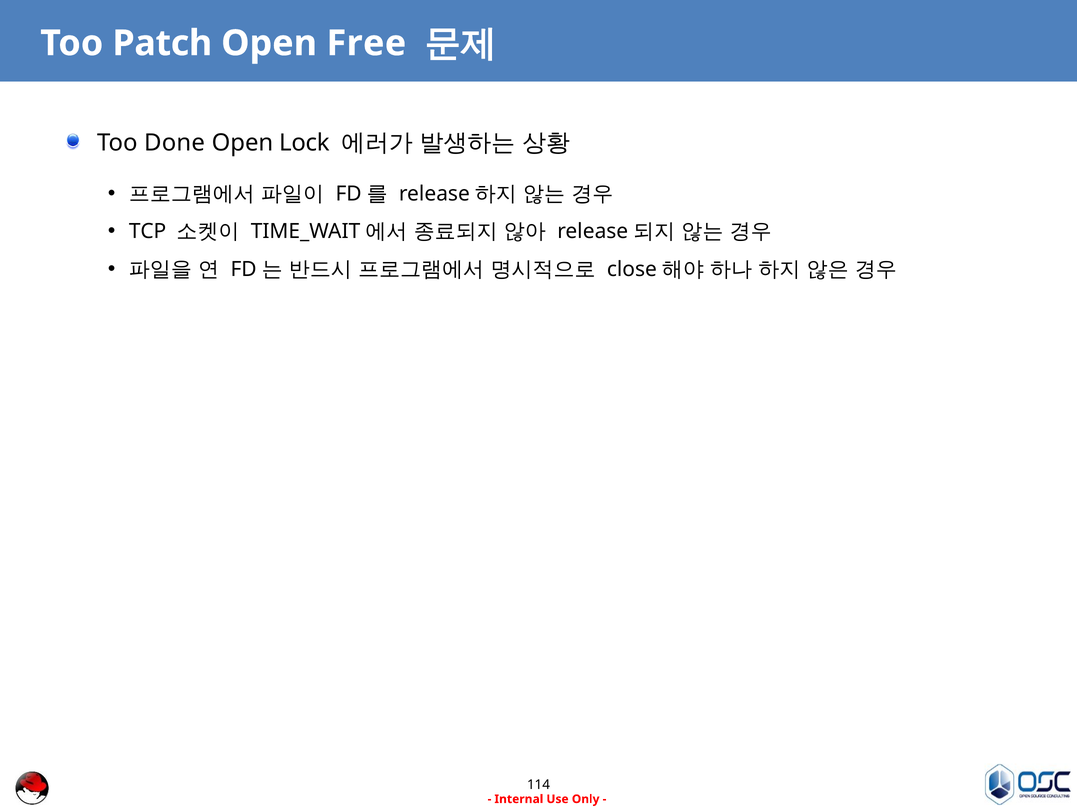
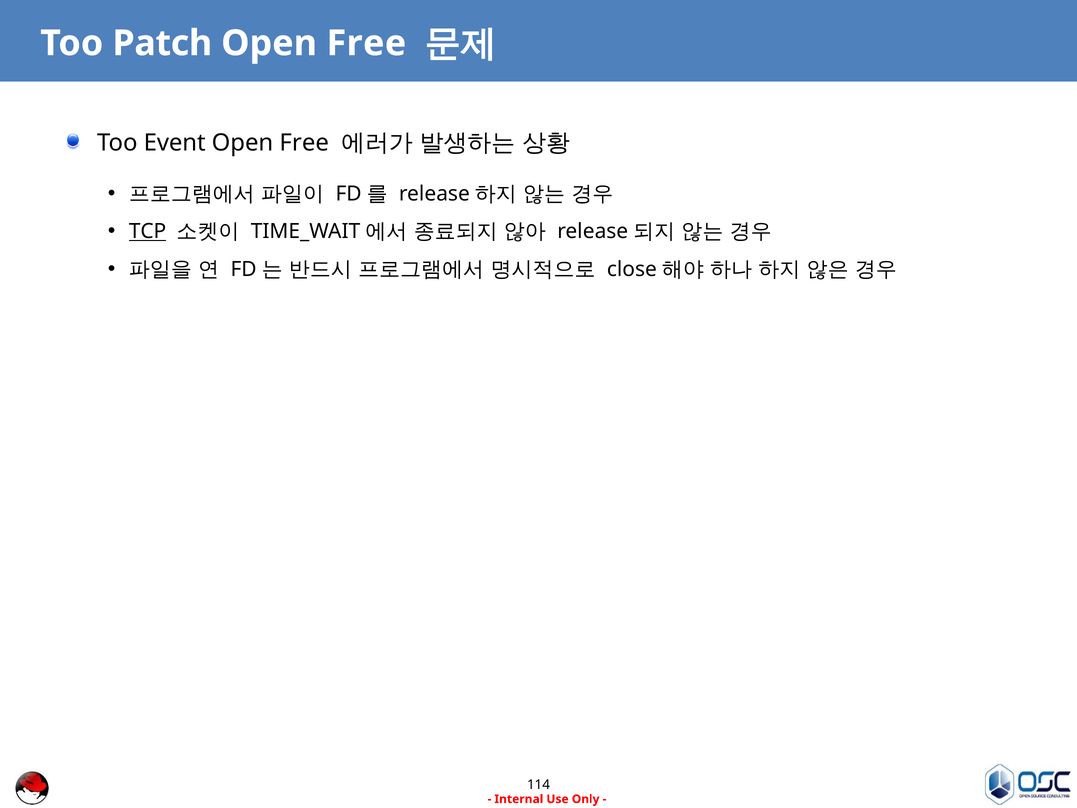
Done: Done -> Event
Lock at (304, 143): Lock -> Free
TCP underline: none -> present
